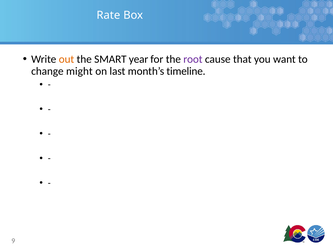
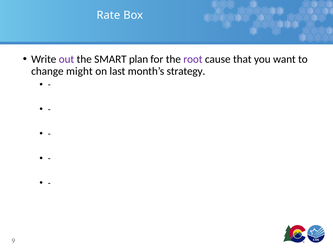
out colour: orange -> purple
year: year -> plan
timeline: timeline -> strategy
